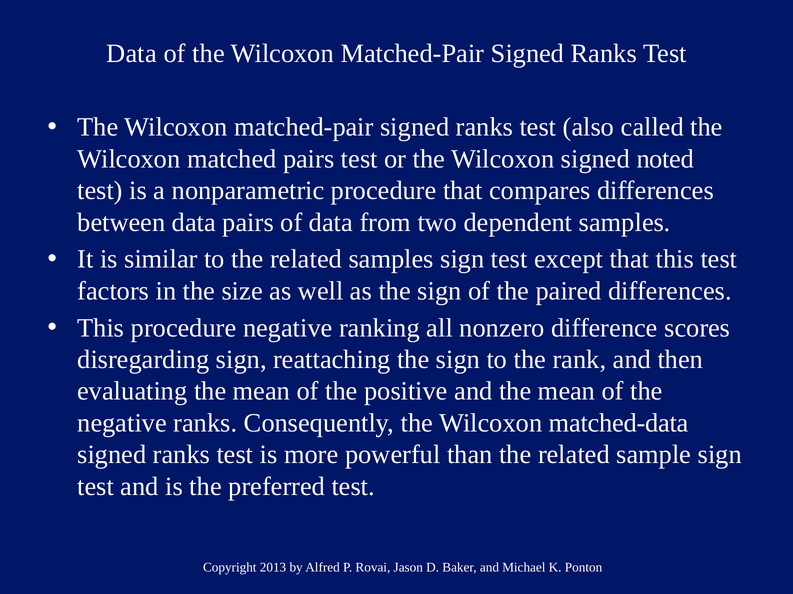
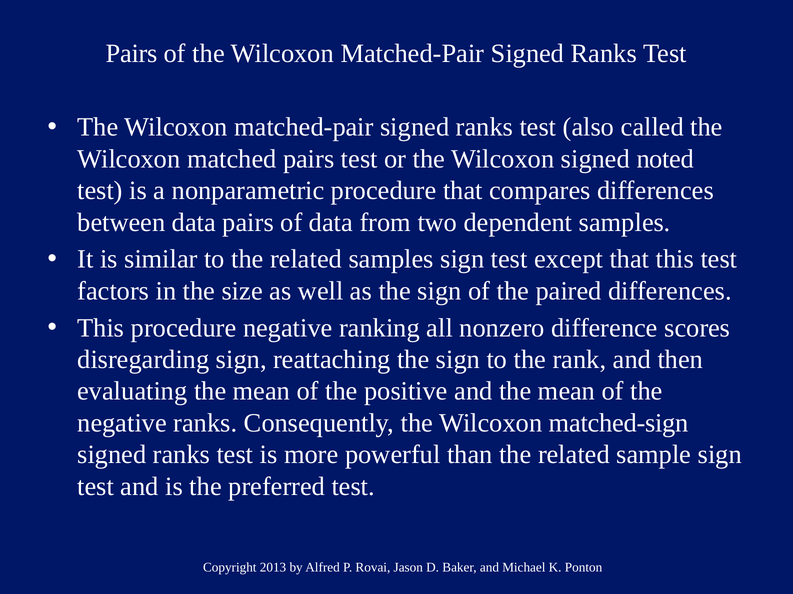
Data at (131, 53): Data -> Pairs
matched-data: matched-data -> matched-sign
